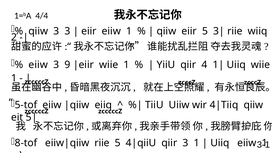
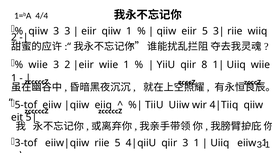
eiir eiiw: eiiw -> qiiw
eiiw at (38, 65): eiiw -> wiie
3 9: 9 -> 2
4: 4 -> 8
8-tof: 8-tof -> 3-tof
